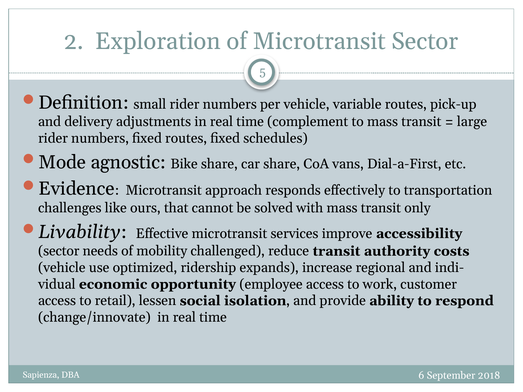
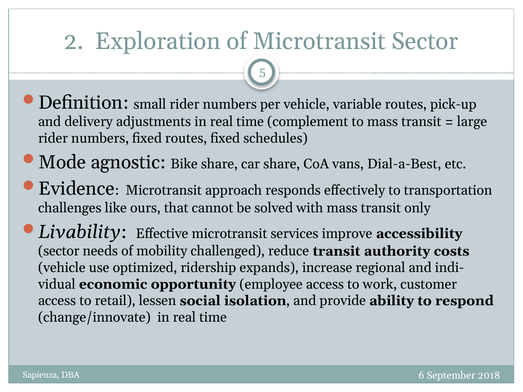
Dial-a-First: Dial-a-First -> Dial-a-Best
